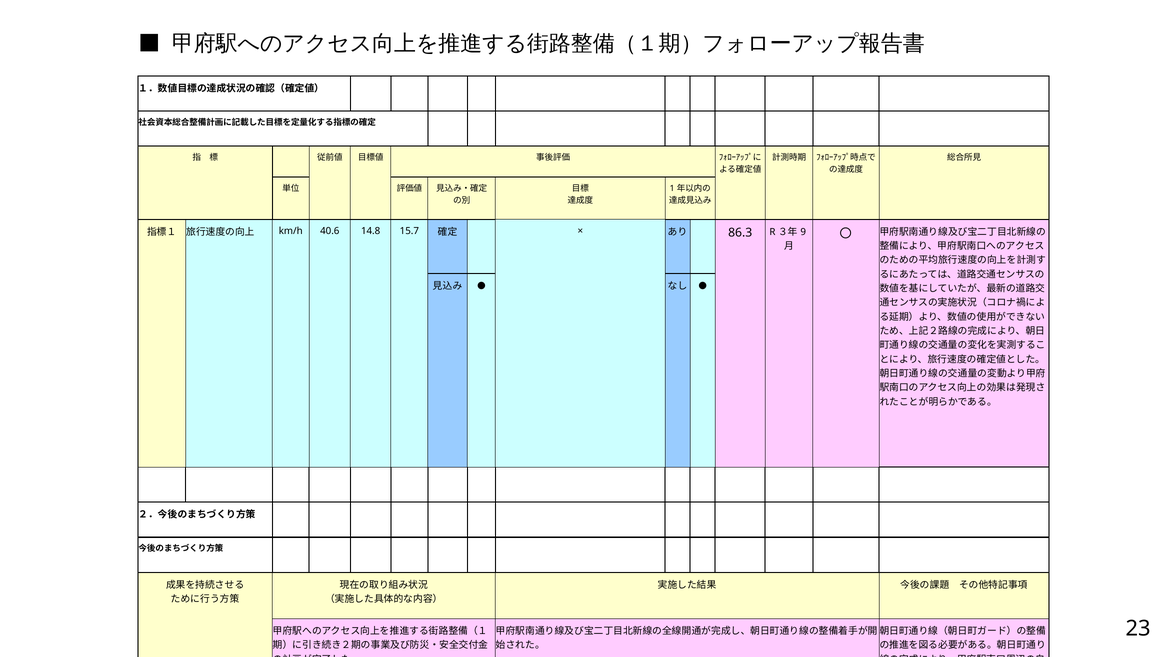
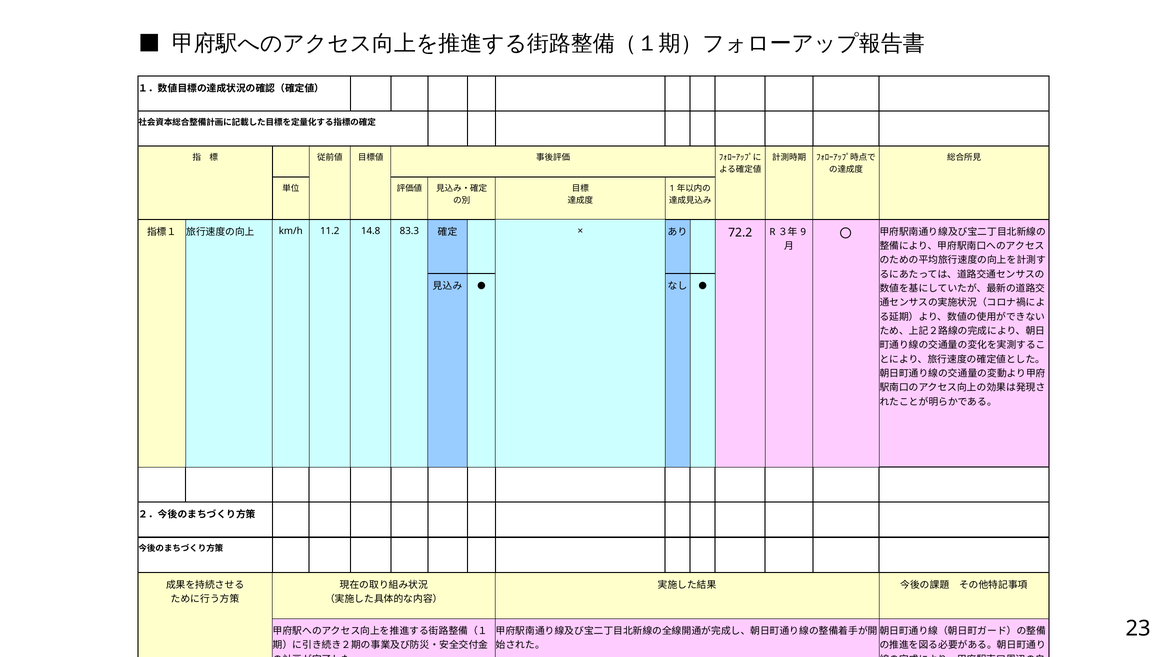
40.6: 40.6 -> 11.2
15.7: 15.7 -> 83.3
86.3: 86.3 -> 72.2
